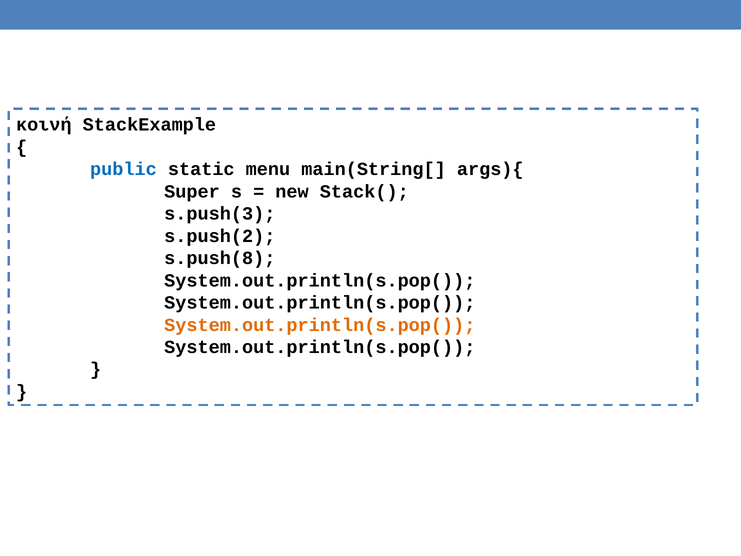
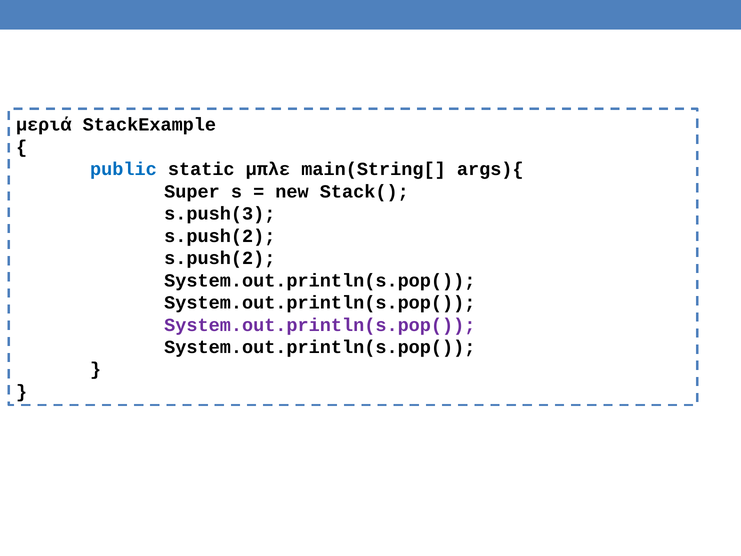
κοινή: κοινή -> μεριά
menu: menu -> μπλε
s.push(8 at (220, 258): s.push(8 -> s.push(2
System.out.println(s.pop( at (320, 325) colour: orange -> purple
